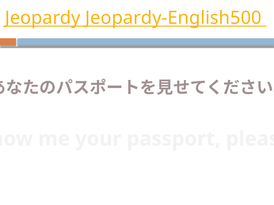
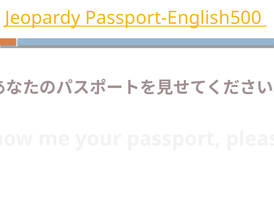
Jeopardy-English500: Jeopardy-English500 -> Passport-English500
